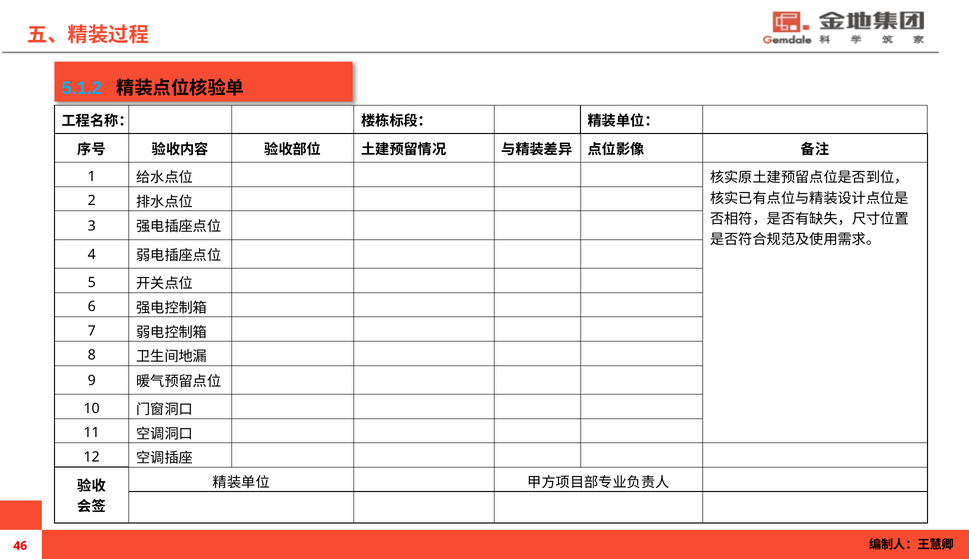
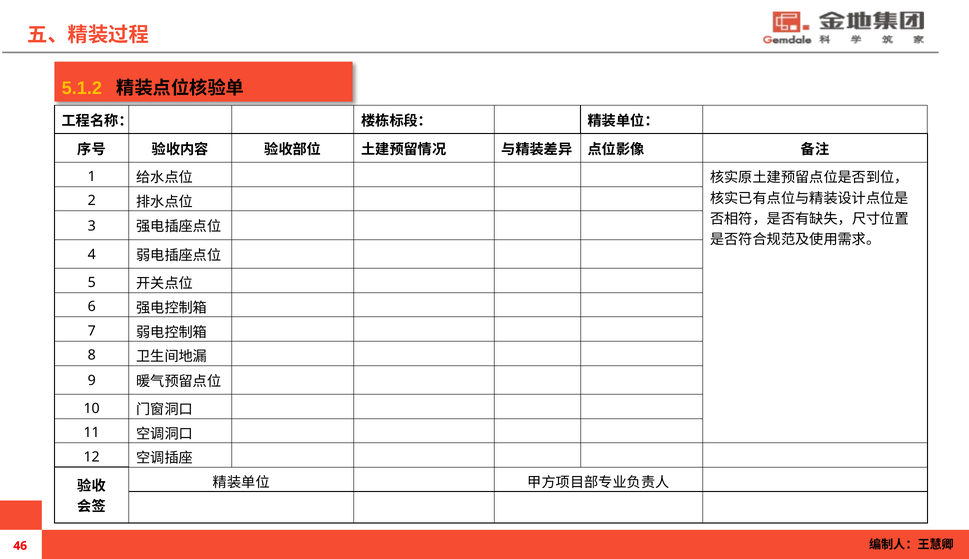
5.1.2 colour: light blue -> yellow
